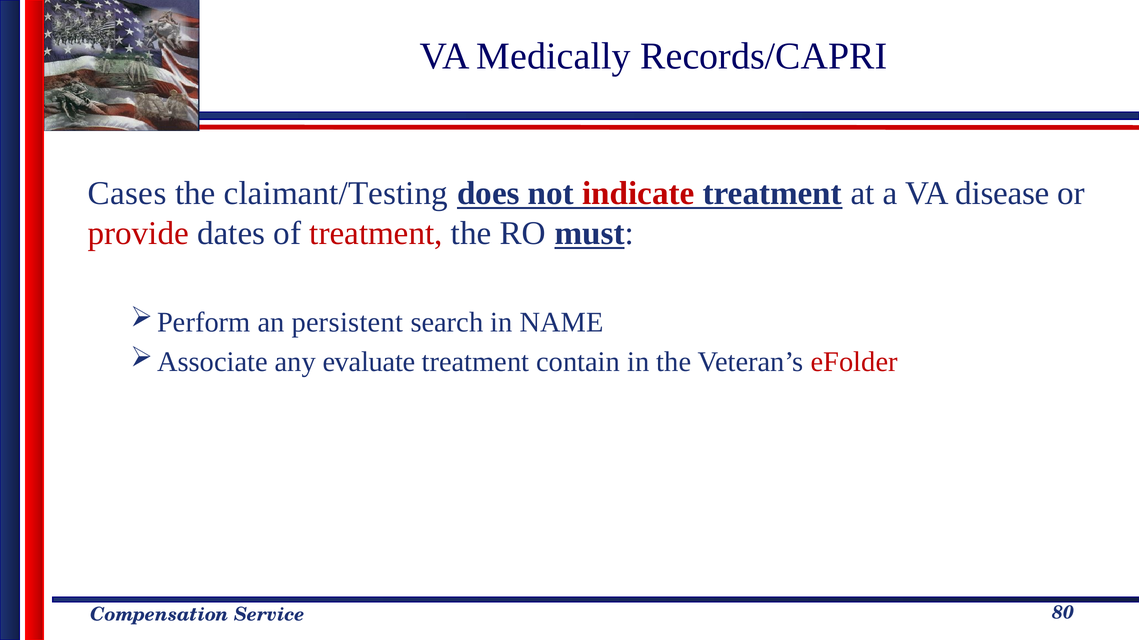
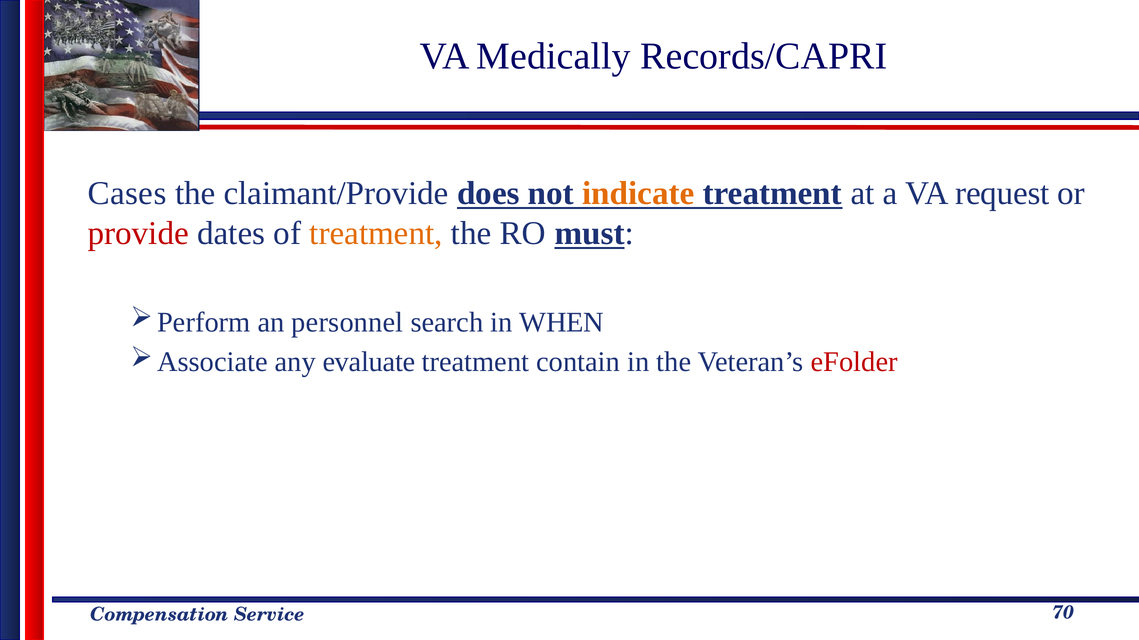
claimant/Testing: claimant/Testing -> claimant/Provide
indicate colour: red -> orange
disease: disease -> request
treatment at (376, 234) colour: red -> orange
persistent: persistent -> personnel
NAME: NAME -> WHEN
80: 80 -> 70
